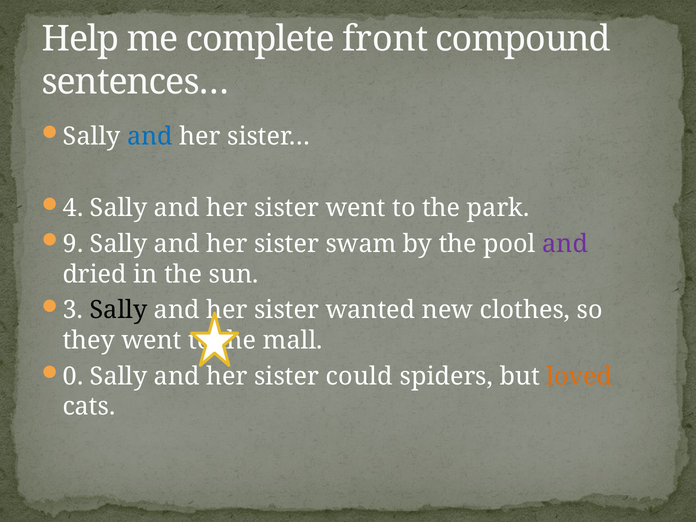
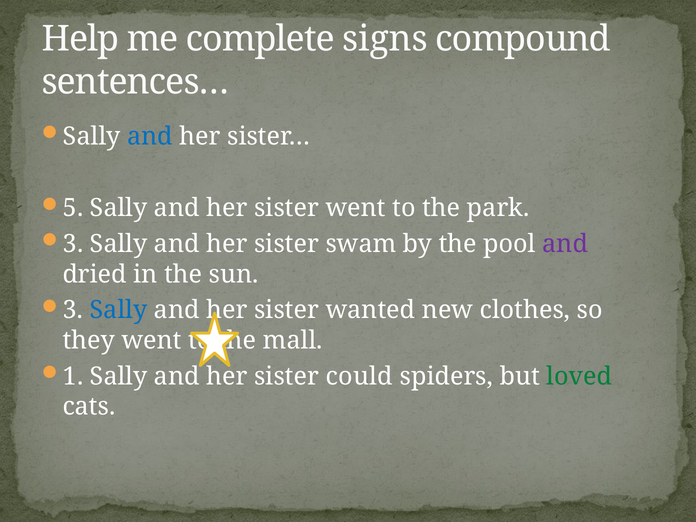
front: front -> signs
4: 4 -> 5
9 at (73, 244): 9 -> 3
Sally at (119, 310) colour: black -> blue
0: 0 -> 1
loved colour: orange -> green
